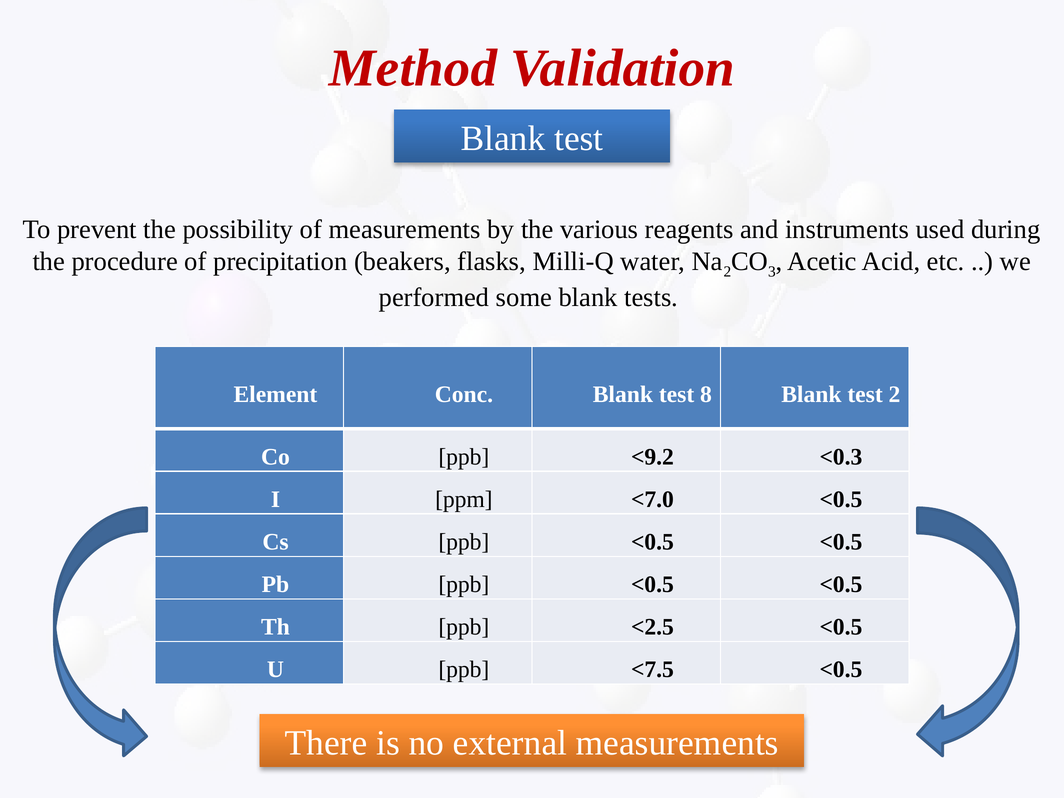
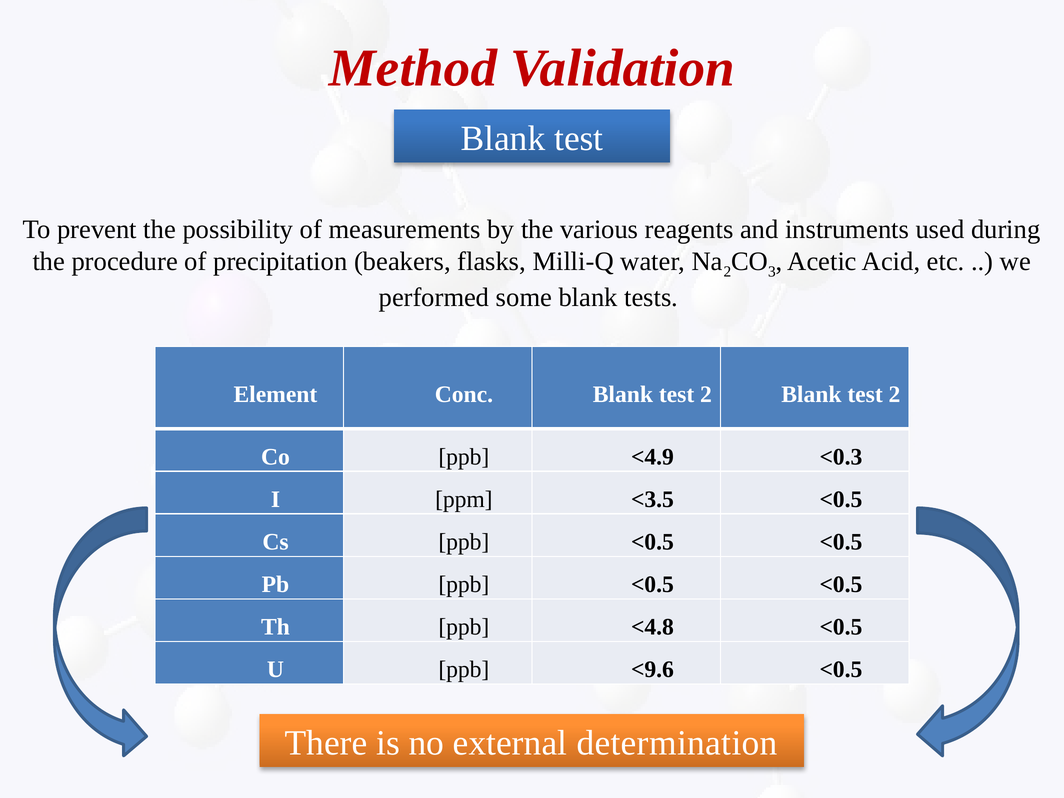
Conc Blank test 8: 8 -> 2
<9.2: <9.2 -> <4.9
<7.0: <7.0 -> <3.5
<2.5: <2.5 -> <4.8
<7.5: <7.5 -> <9.6
external measurements: measurements -> determination
